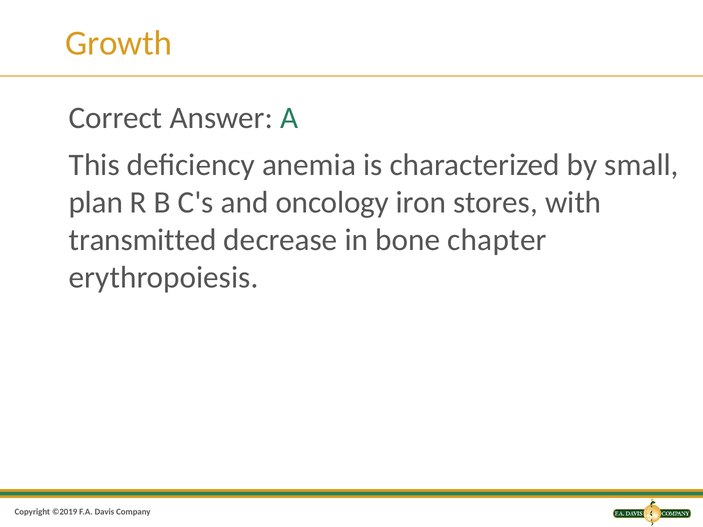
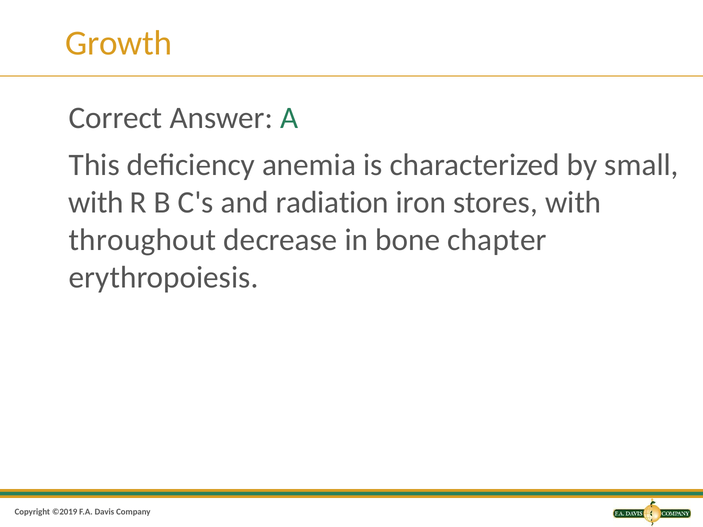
plan at (96, 203): plan -> with
oncology: oncology -> radiation
transmitted: transmitted -> throughout
